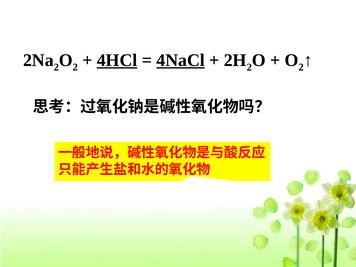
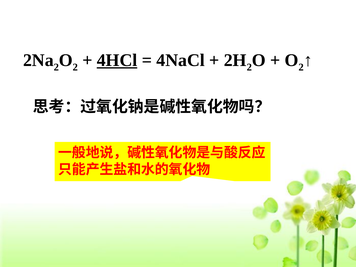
4NaCl underline: present -> none
